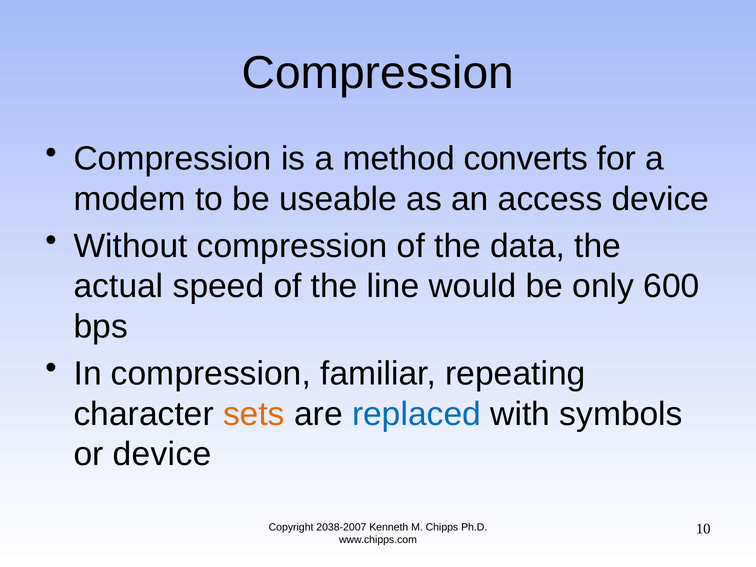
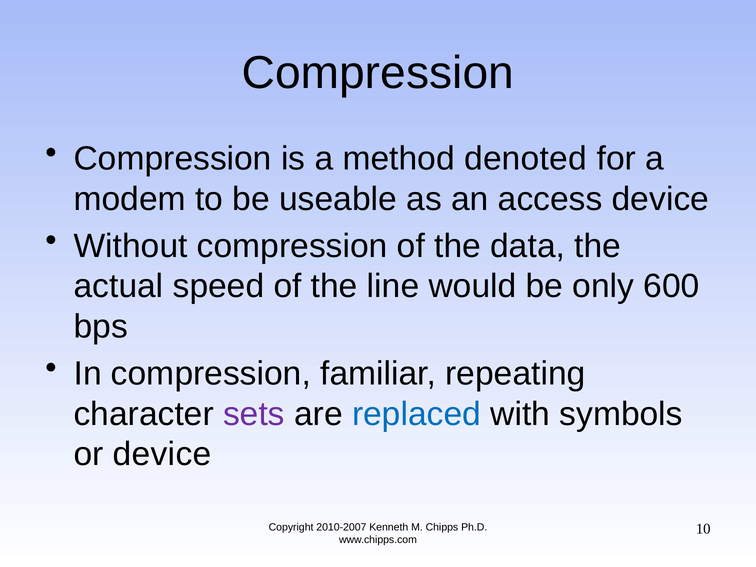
converts: converts -> denoted
sets colour: orange -> purple
2038-2007: 2038-2007 -> 2010-2007
